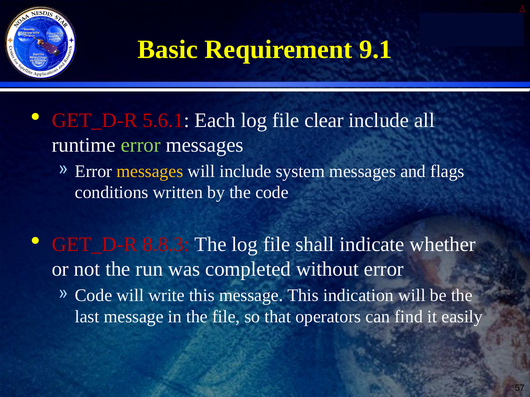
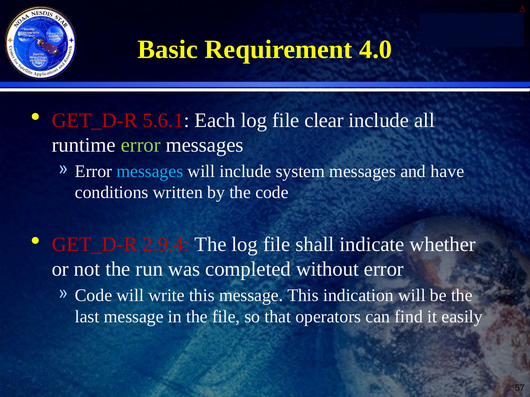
9.1: 9.1 -> 4.0
messages at (150, 171) colour: yellow -> light blue
flags: flags -> have
8.8.3: 8.8.3 -> 2.9.4
